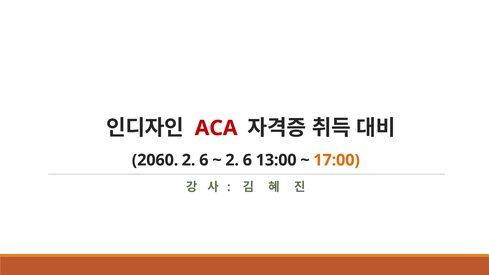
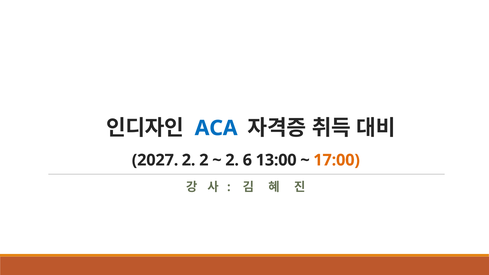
ACA colour: red -> blue
2060: 2060 -> 2027
6 at (204, 160): 6 -> 2
